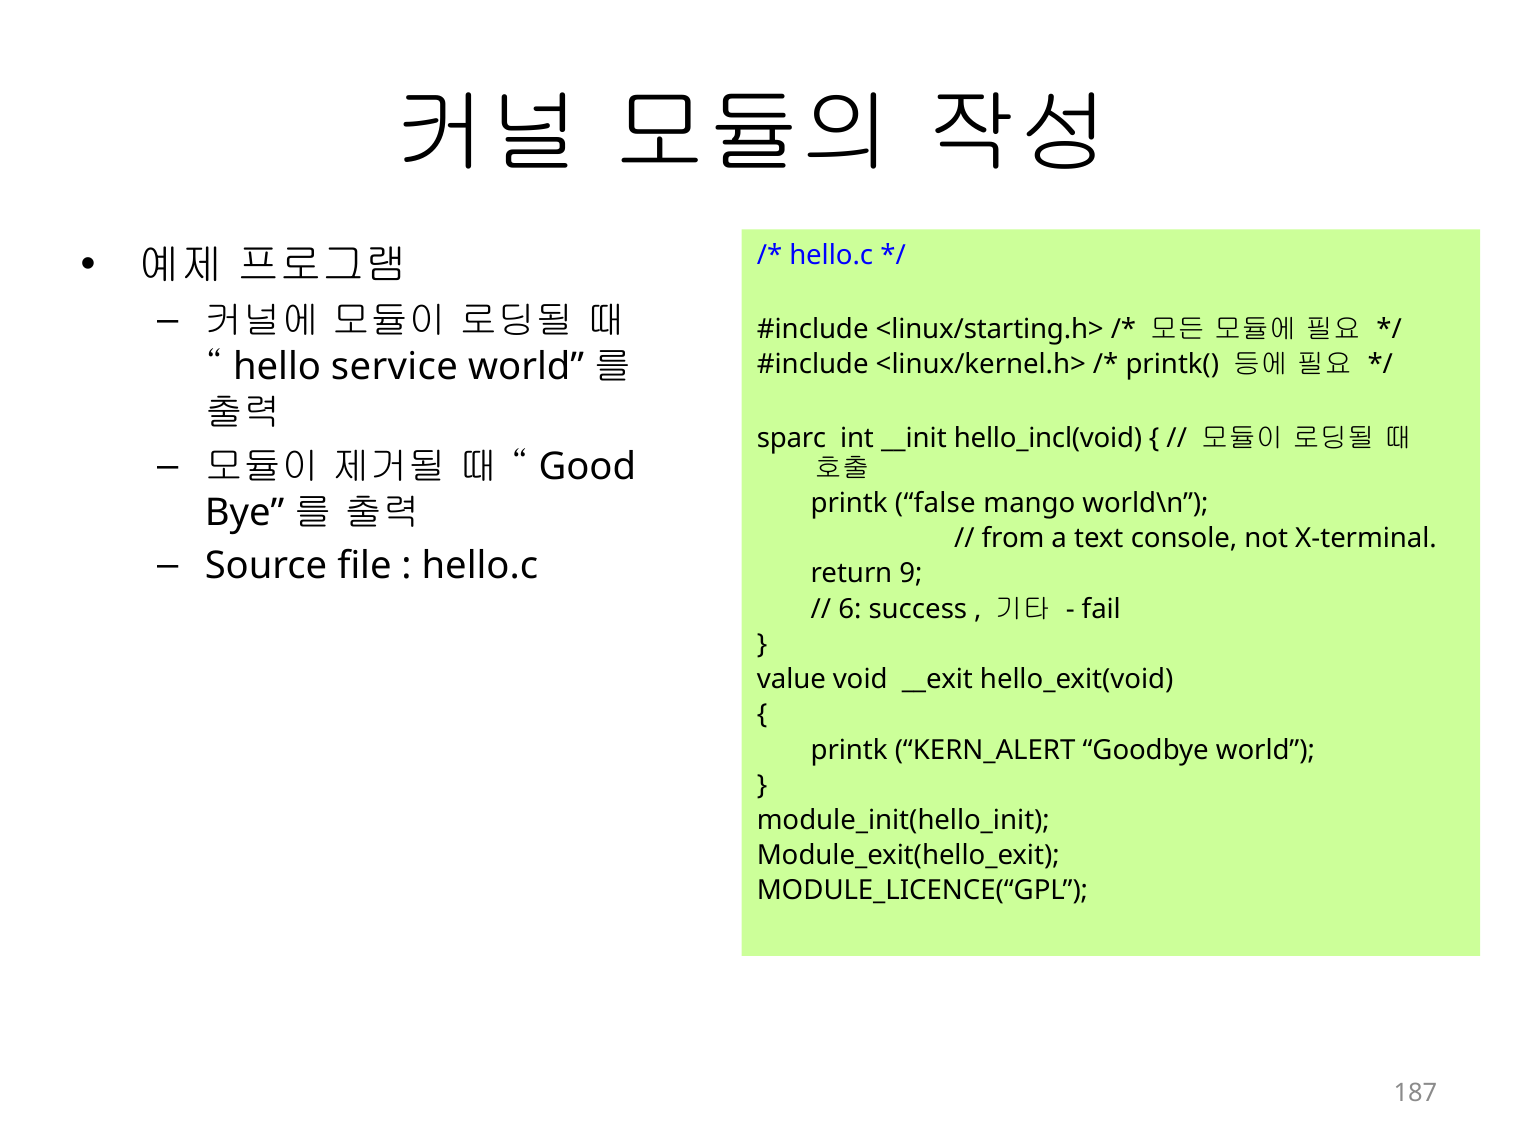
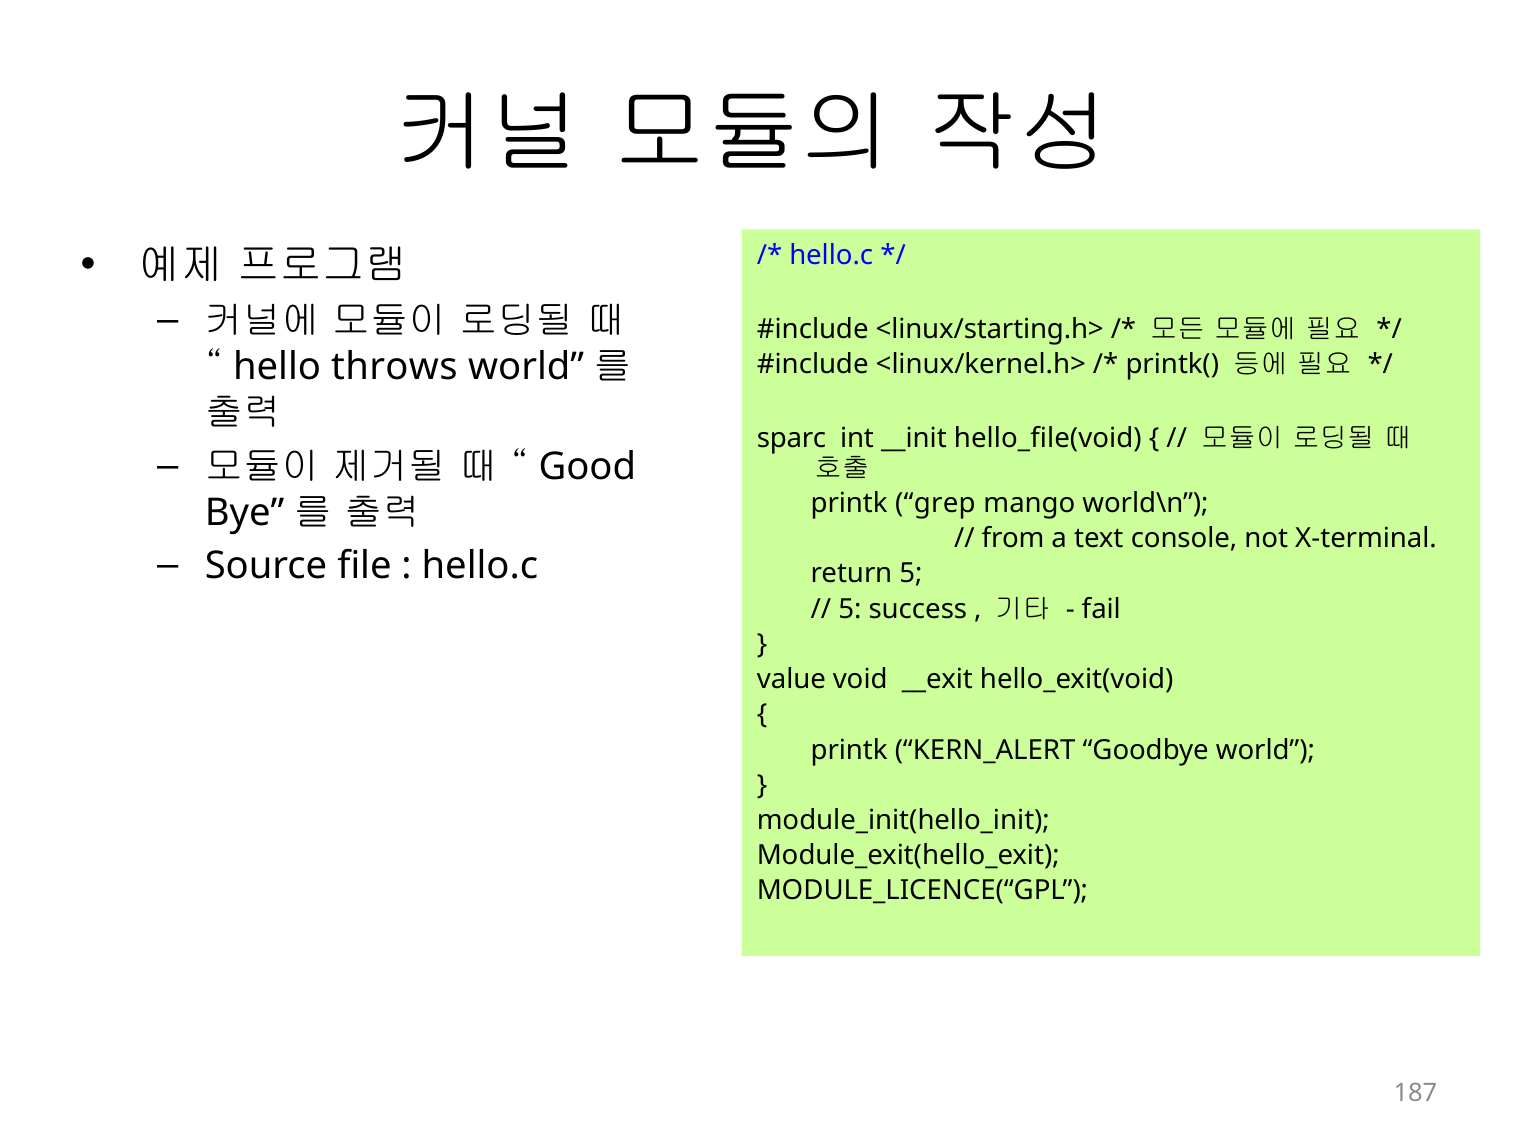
service: service -> throws
hello_incl(void: hello_incl(void -> hello_file(void
false: false -> grep
return 9: 9 -> 5
6 at (850, 609): 6 -> 5
